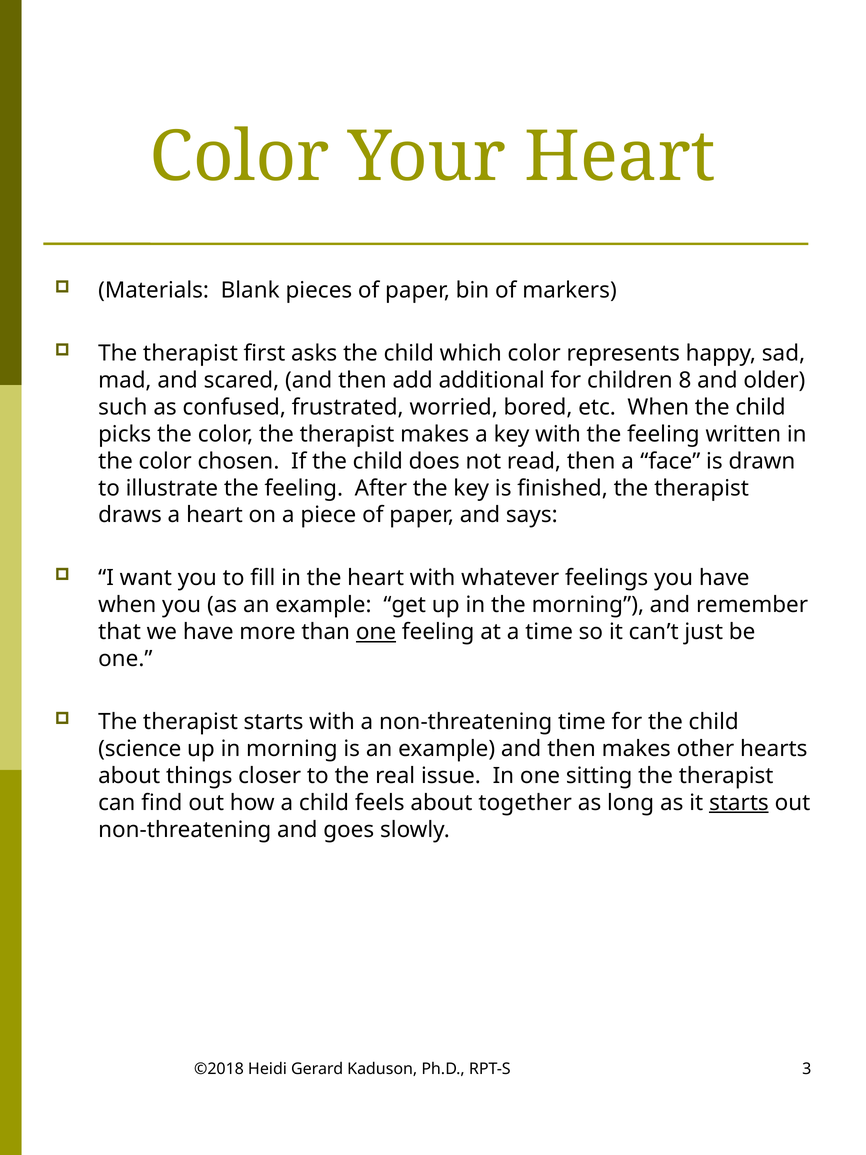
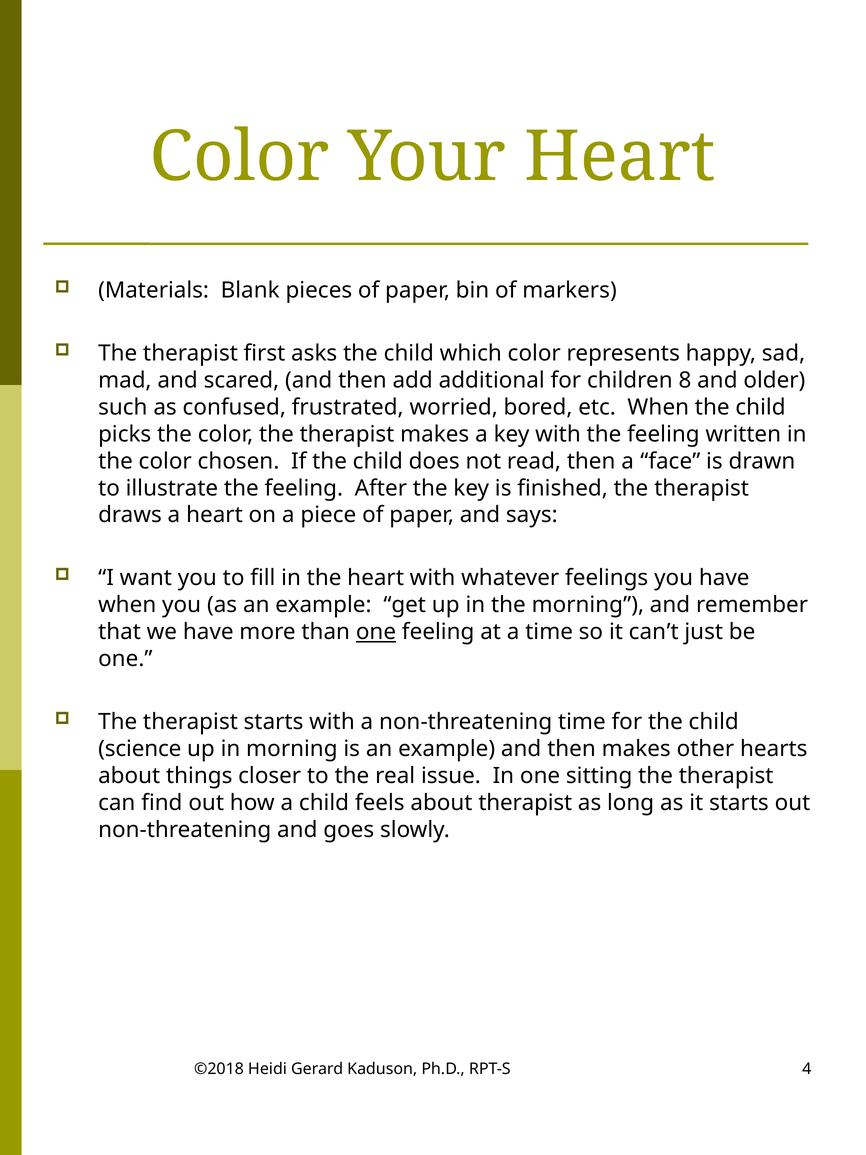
about together: together -> therapist
starts at (739, 802) underline: present -> none
3: 3 -> 4
